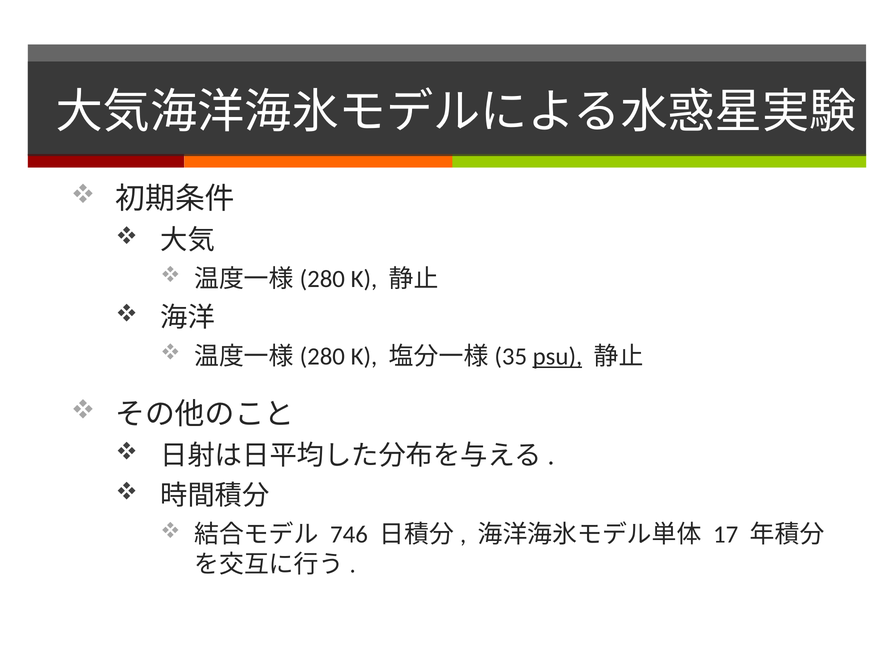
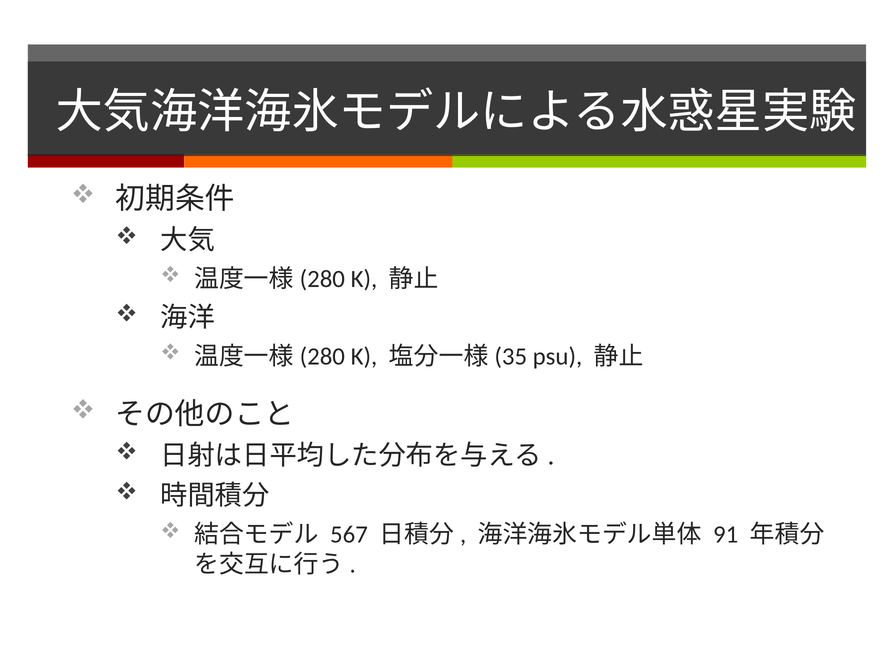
psu underline: present -> none
746: 746 -> 567
17: 17 -> 91
